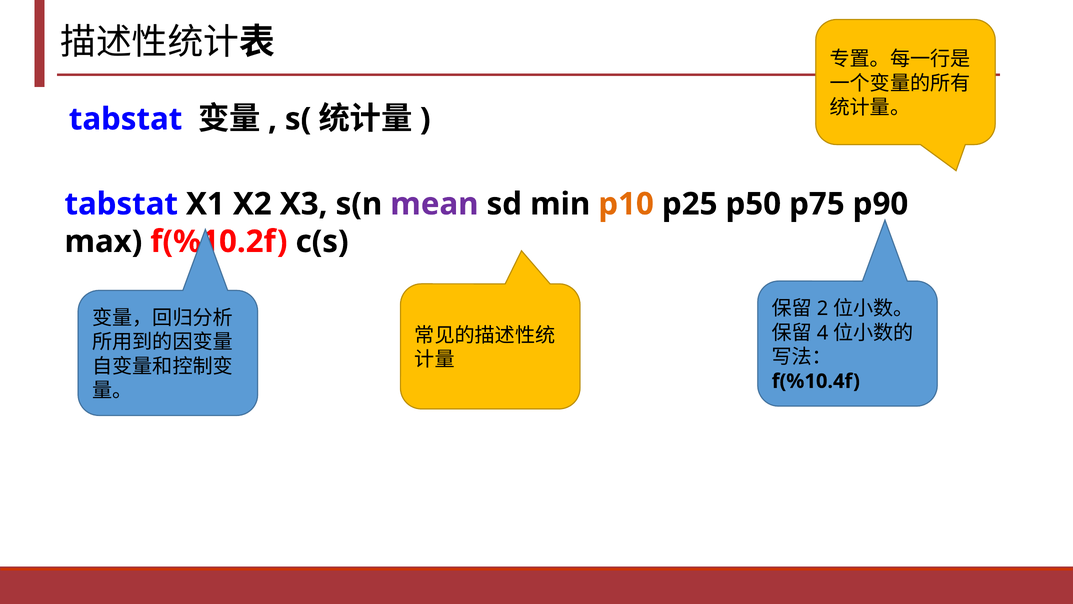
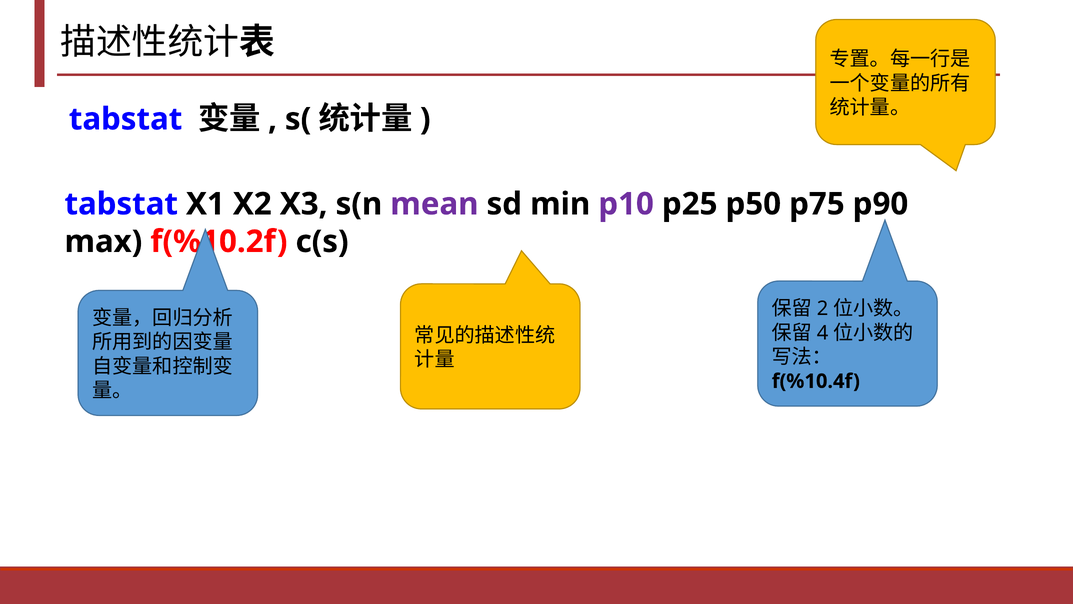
p10 colour: orange -> purple
